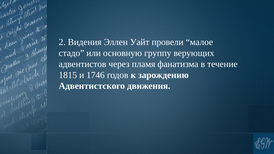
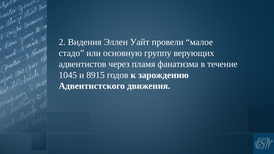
1815: 1815 -> 1045
1746: 1746 -> 8915
